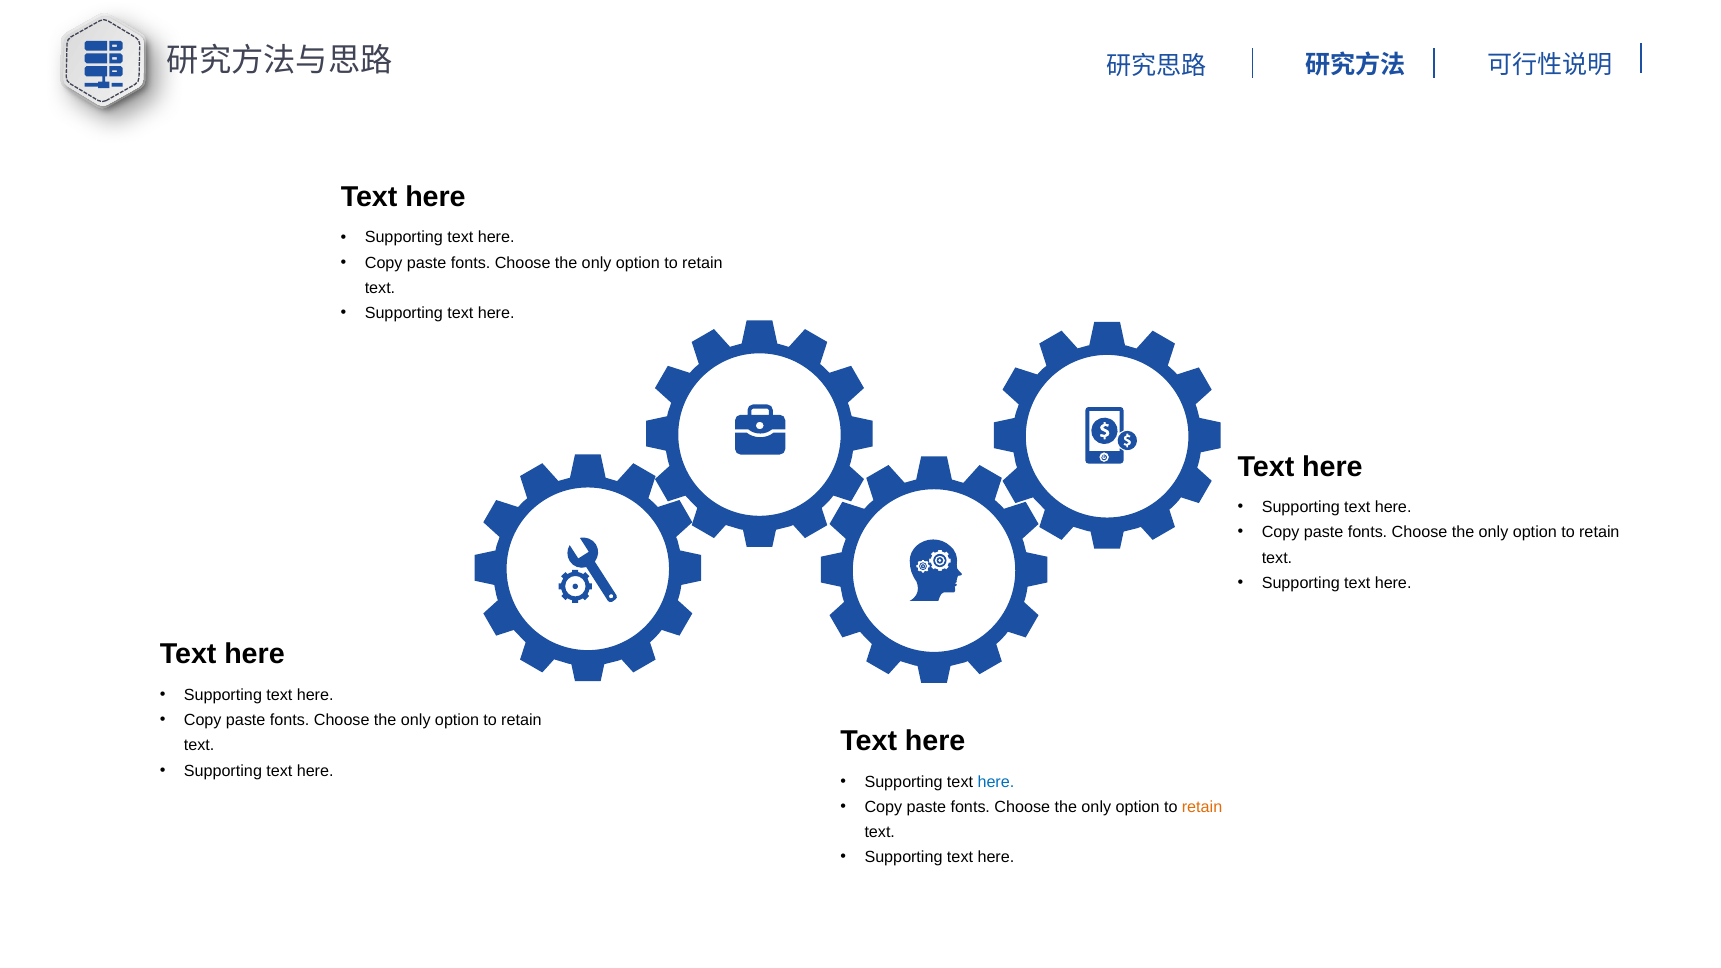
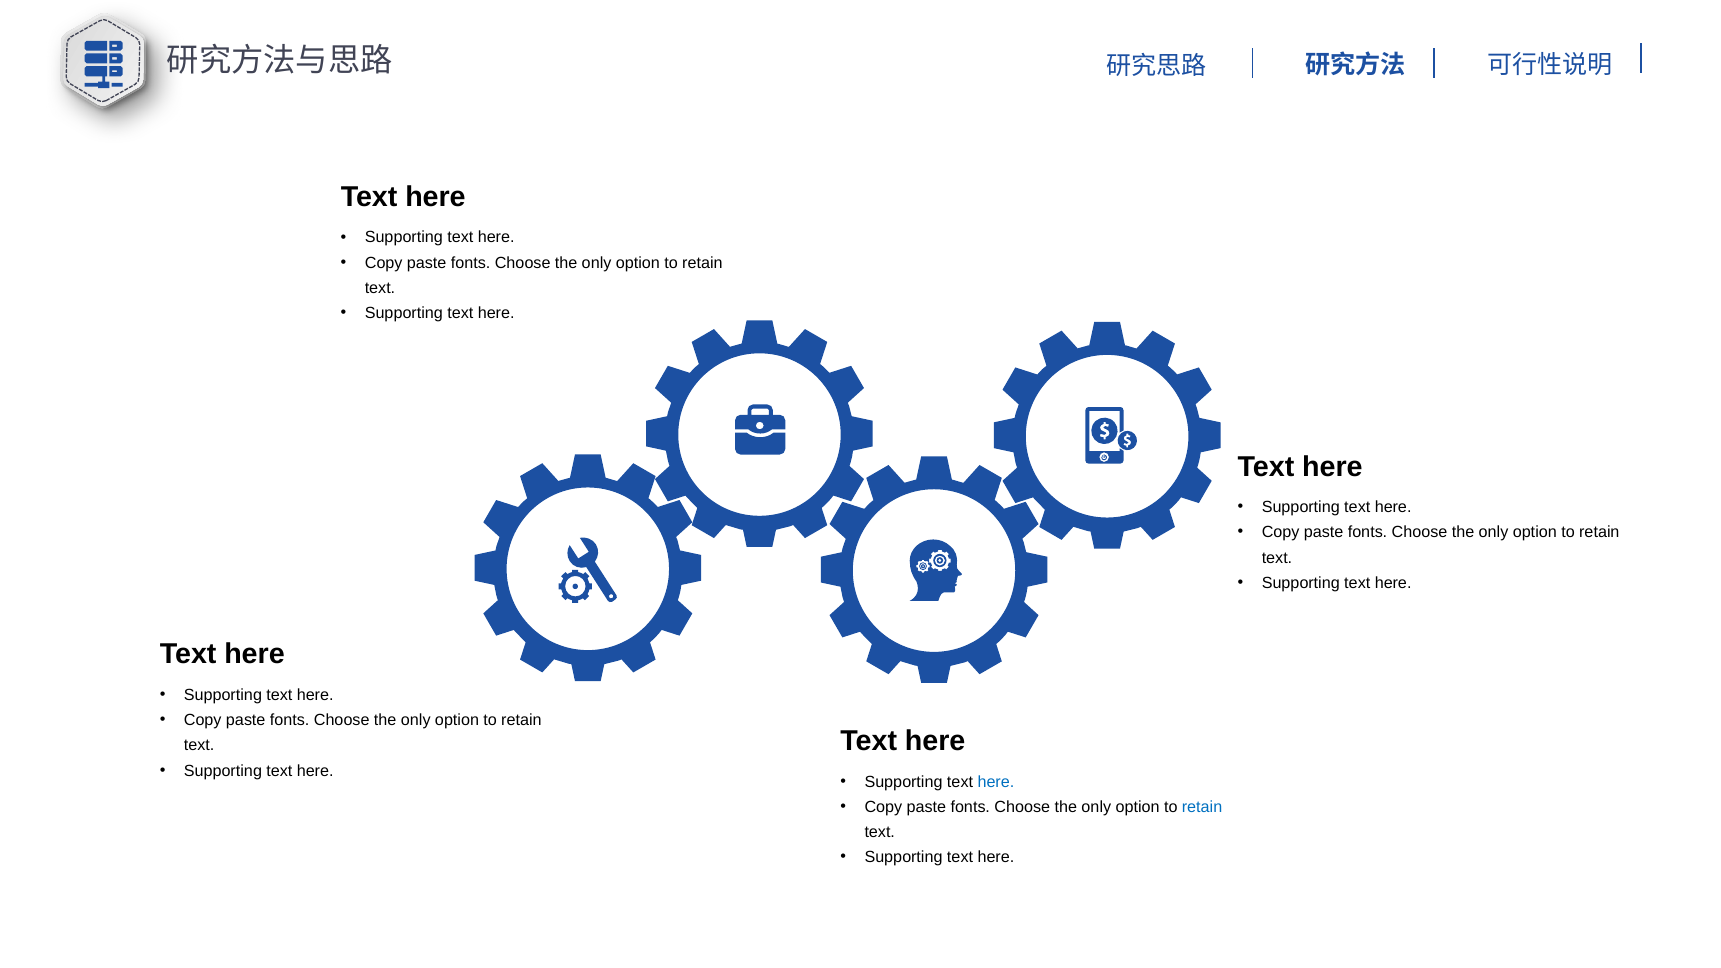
retain at (1202, 807) colour: orange -> blue
